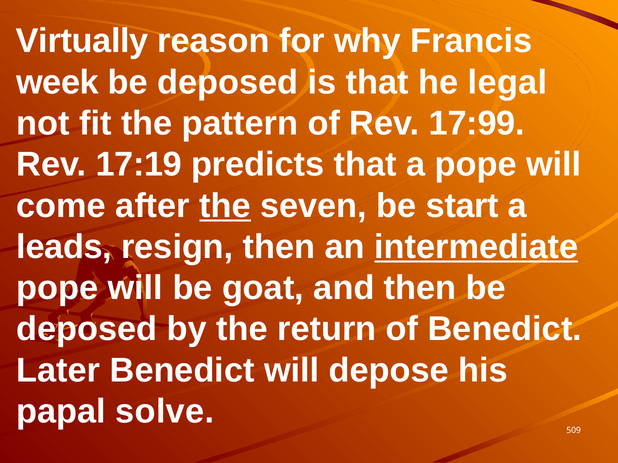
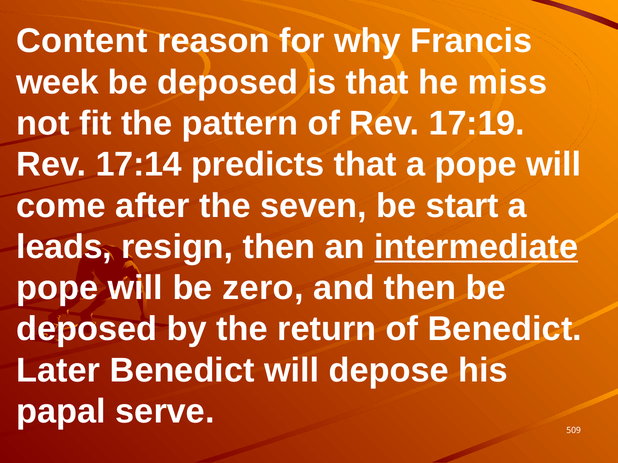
Virtually: Virtually -> Content
legal: legal -> miss
17:99: 17:99 -> 17:19
17:19: 17:19 -> 17:14
the at (225, 206) underline: present -> none
goat: goat -> zero
solve: solve -> serve
